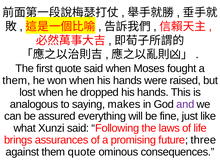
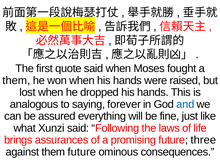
makes: makes -> forever
and colour: purple -> blue
them quote: quote -> future
